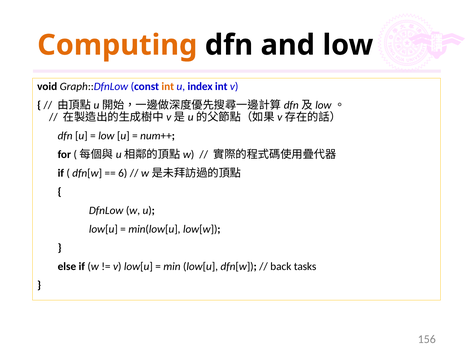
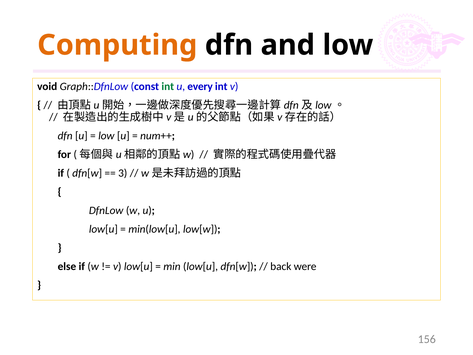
int at (168, 86) colour: orange -> green
index: index -> every
6: 6 -> 3
tasks: tasks -> were
